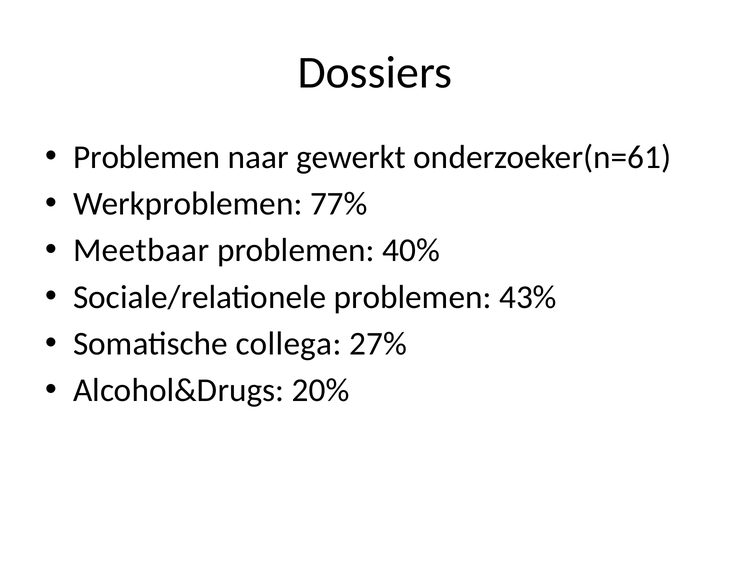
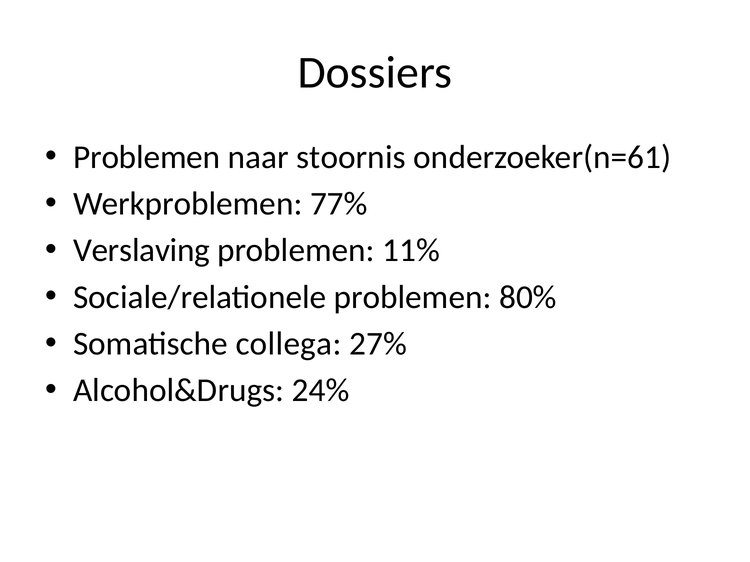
gewerkt: gewerkt -> stoornis
Meetbaar: Meetbaar -> Verslaving
40%: 40% -> 11%
43%: 43% -> 80%
20%: 20% -> 24%
